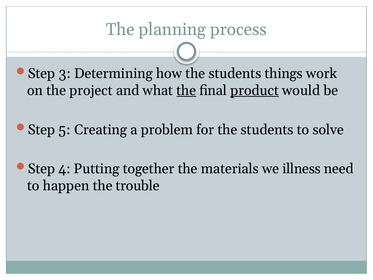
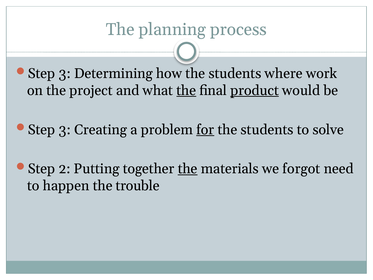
things: things -> where
5 at (65, 130): 5 -> 3
for underline: none -> present
4: 4 -> 2
the at (188, 169) underline: none -> present
illness: illness -> forgot
